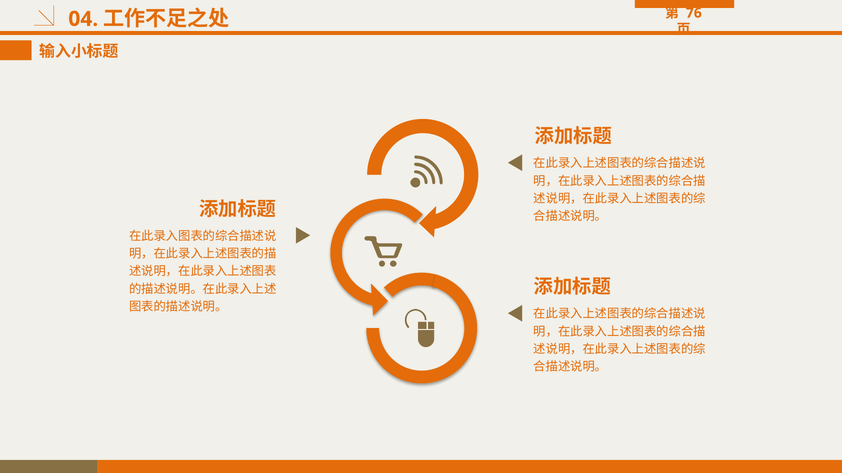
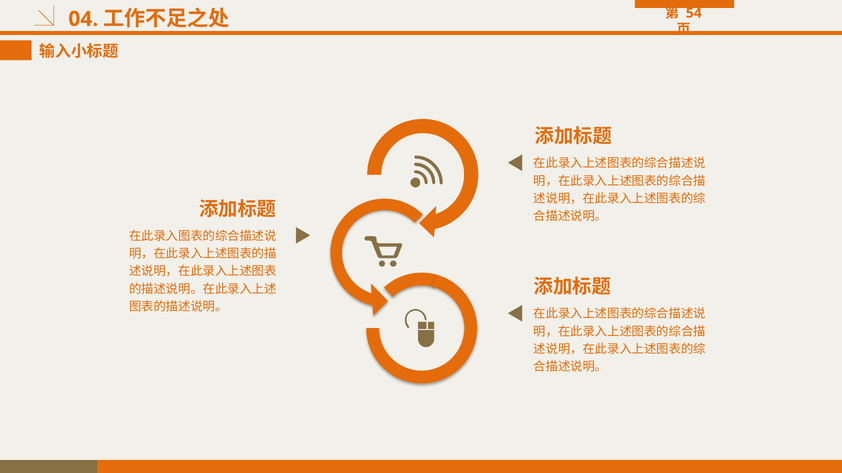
76: 76 -> 54
